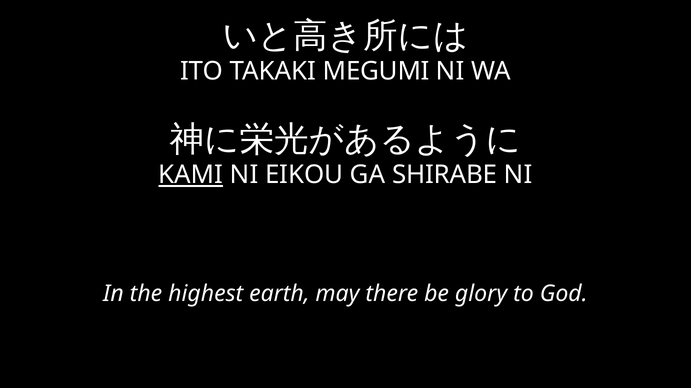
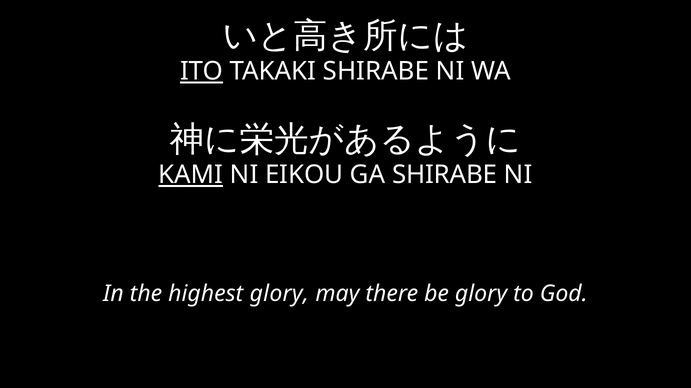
ITO underline: none -> present
TAKAKI MEGUMI: MEGUMI -> SHIRABE
highest earth: earth -> glory
